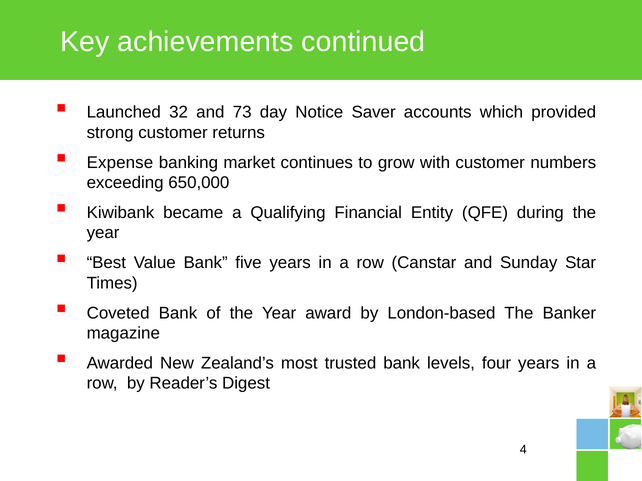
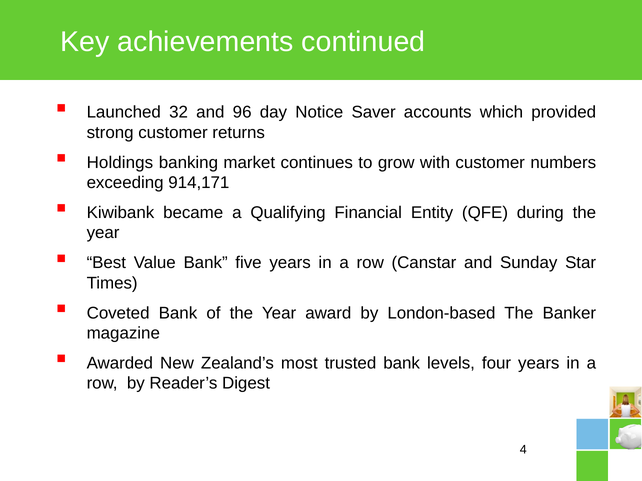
73: 73 -> 96
Expense: Expense -> Holdings
650,000: 650,000 -> 914,171
